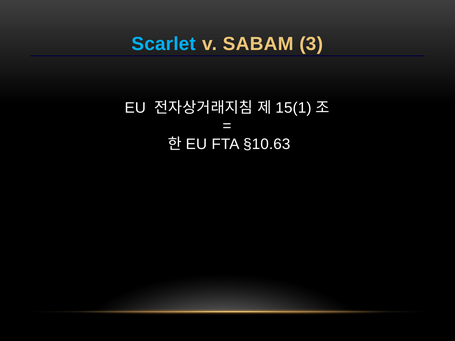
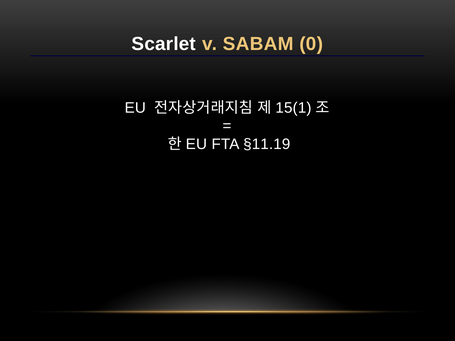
Scarlet colour: light blue -> white
3: 3 -> 0
§10.63: §10.63 -> §11.19
